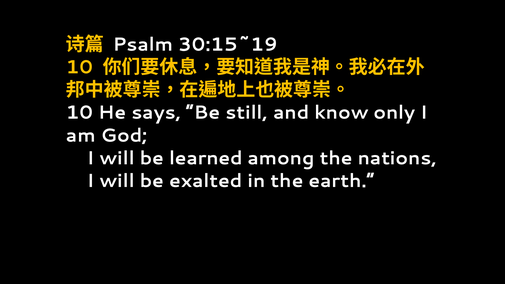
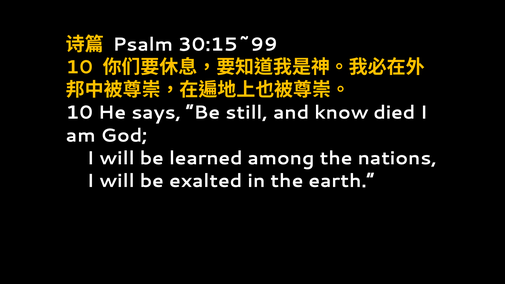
30:15~19: 30:15~19 -> 30:15~99
only: only -> died
